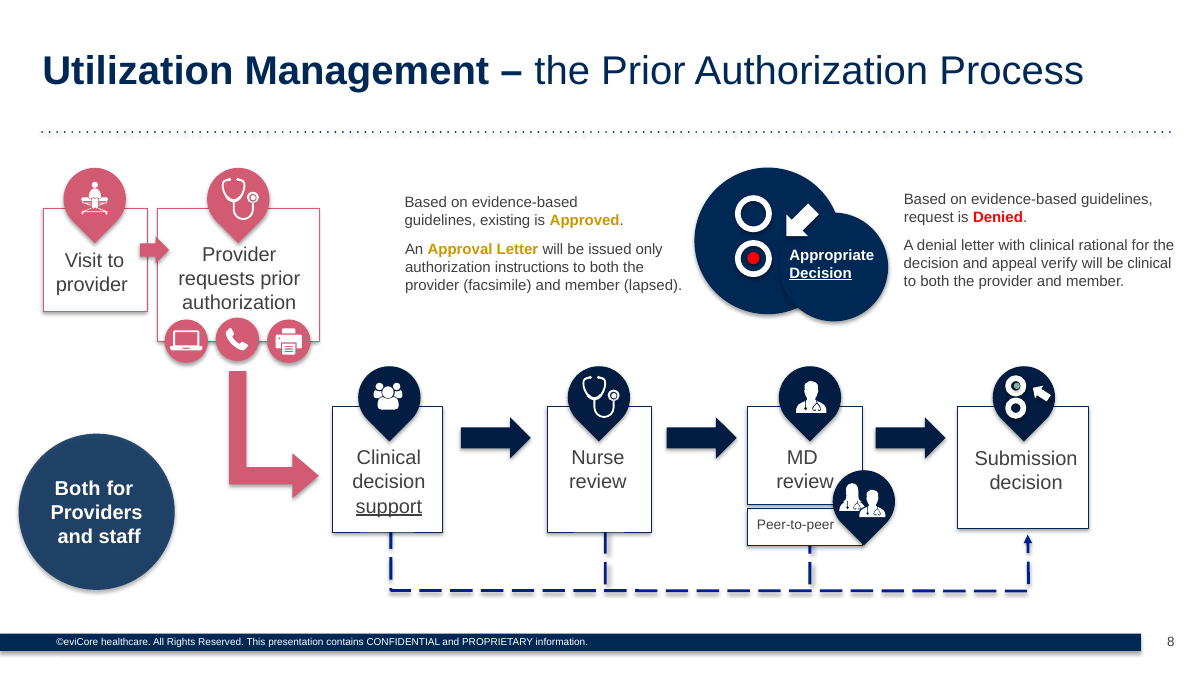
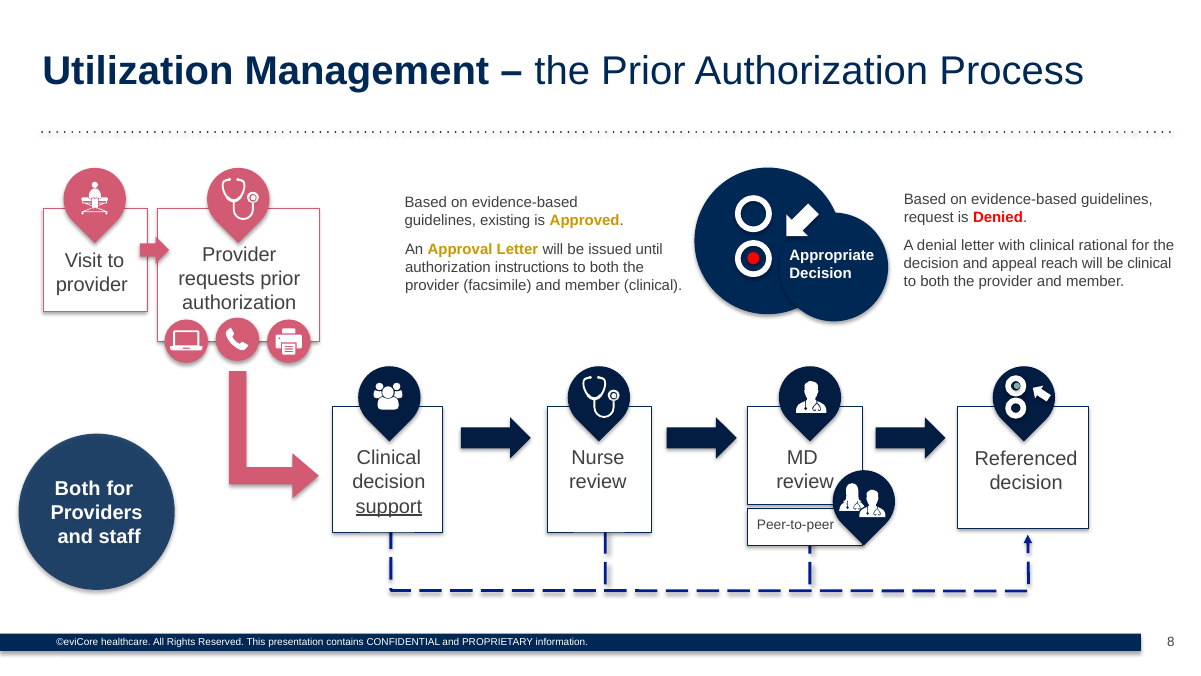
only: only -> until
verify: verify -> reach
Decision at (821, 273) underline: present -> none
member lapsed: lapsed -> clinical
Submission: Submission -> Referenced
